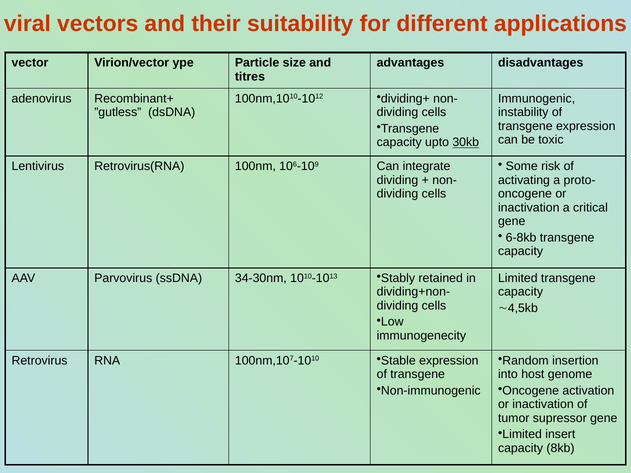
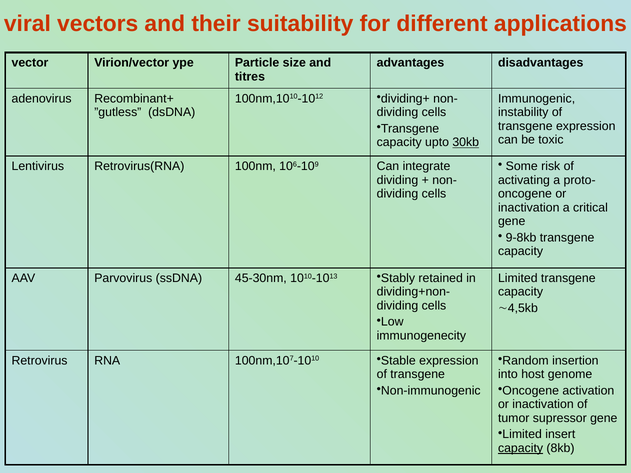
6-8kb: 6-8kb -> 9-8kb
34-30nm: 34-30nm -> 45-30nm
capacity at (521, 448) underline: none -> present
